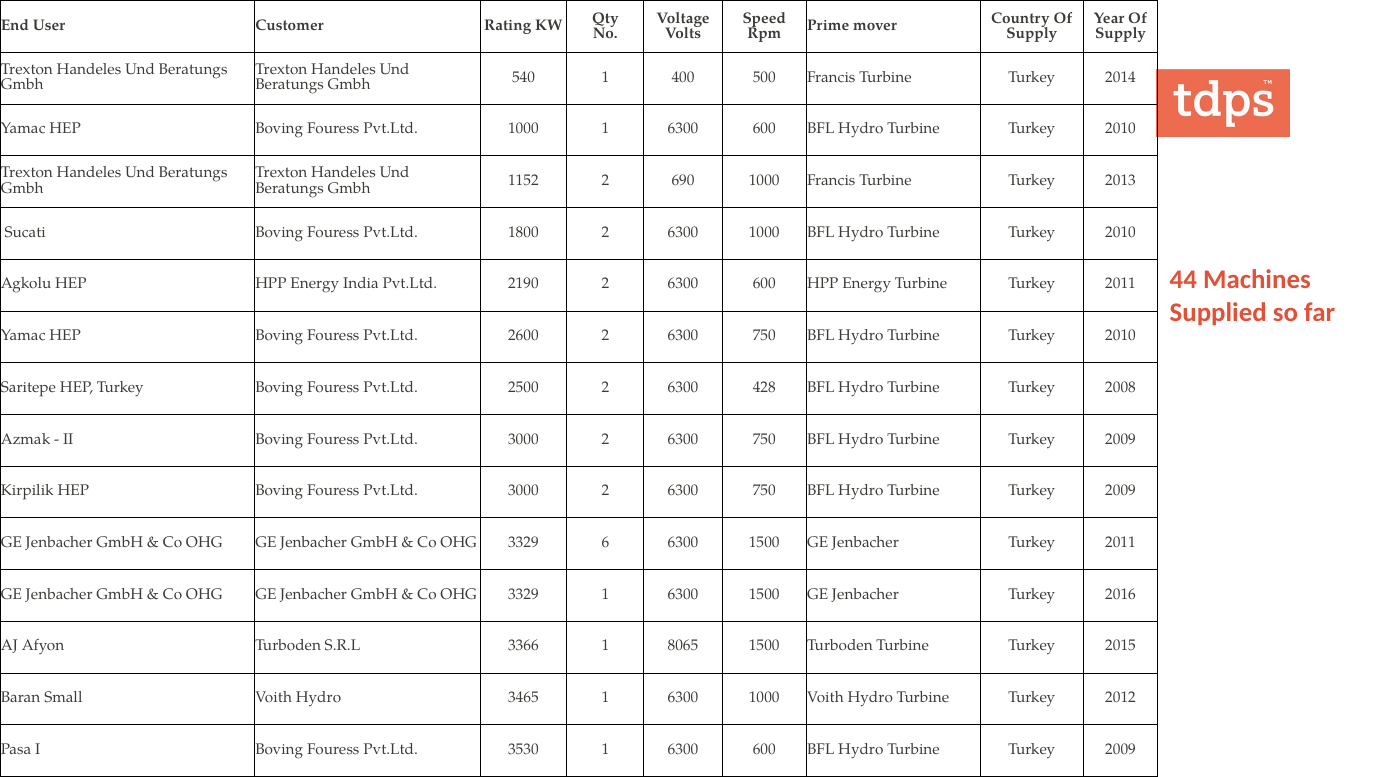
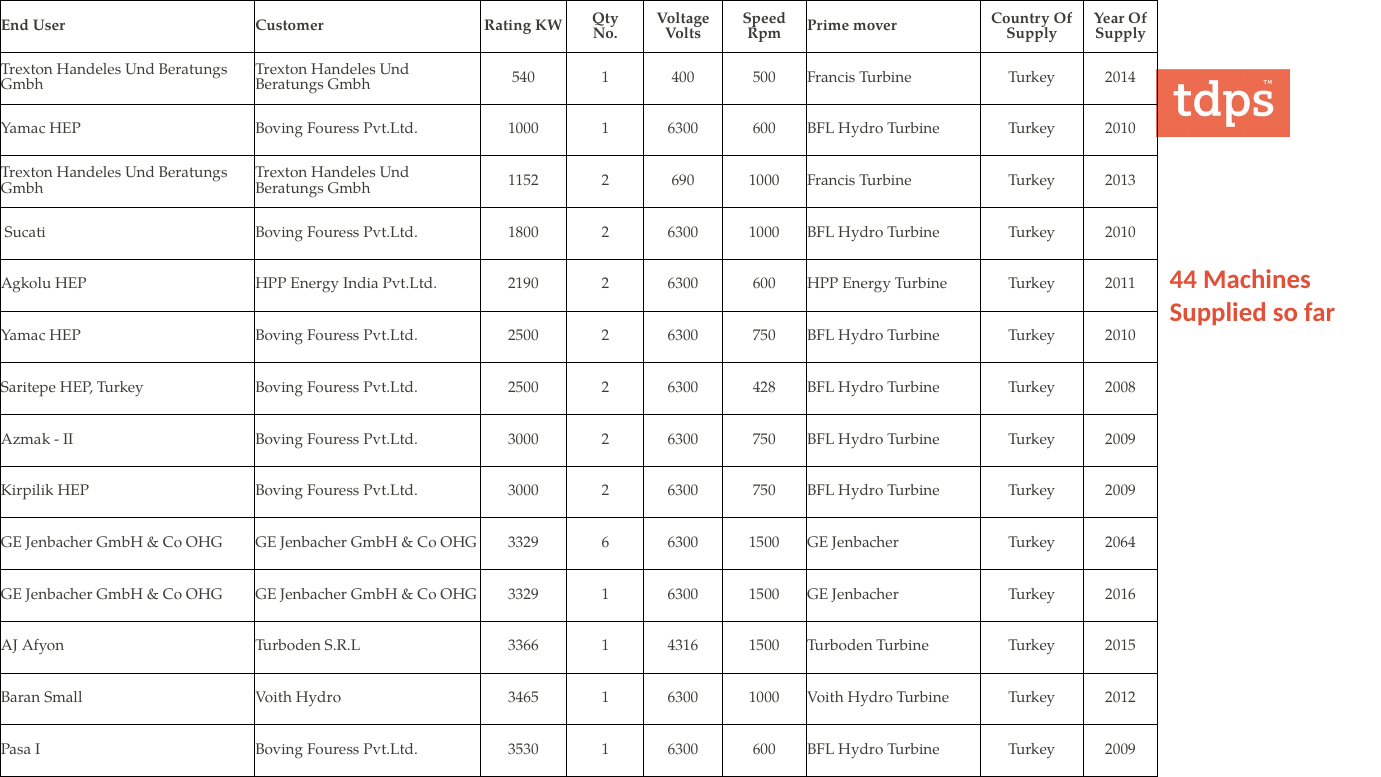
2600 at (523, 336): 2600 -> 2500
Jenbacher Turkey 2011: 2011 -> 2064
8065: 8065 -> 4316
